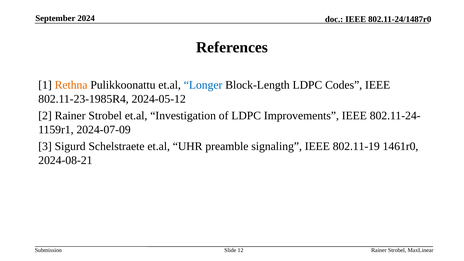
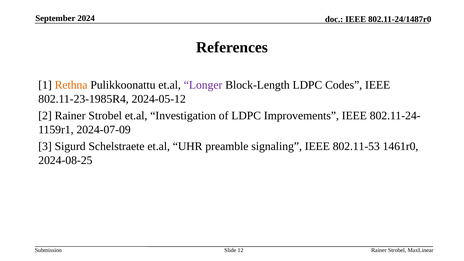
Longer colour: blue -> purple
802.11-19: 802.11-19 -> 802.11-53
2024-08-21: 2024-08-21 -> 2024-08-25
